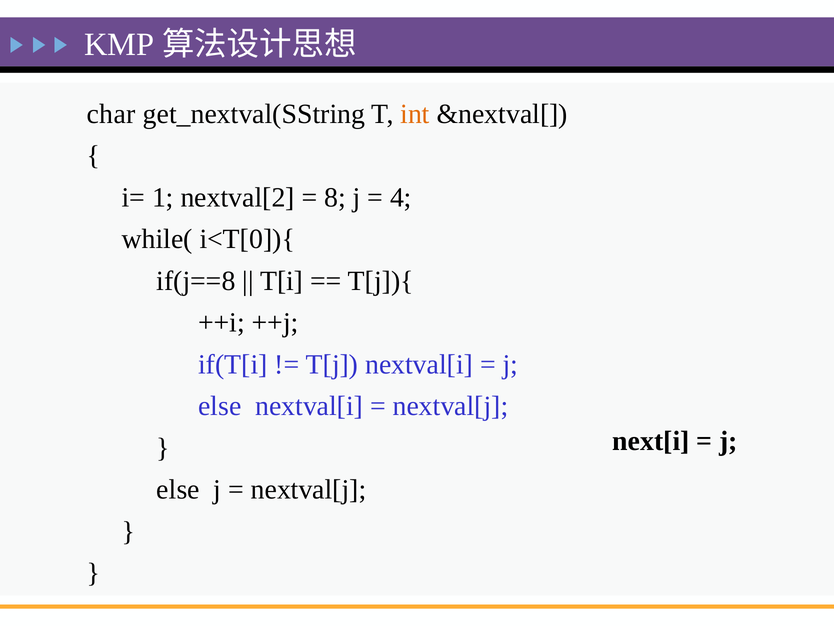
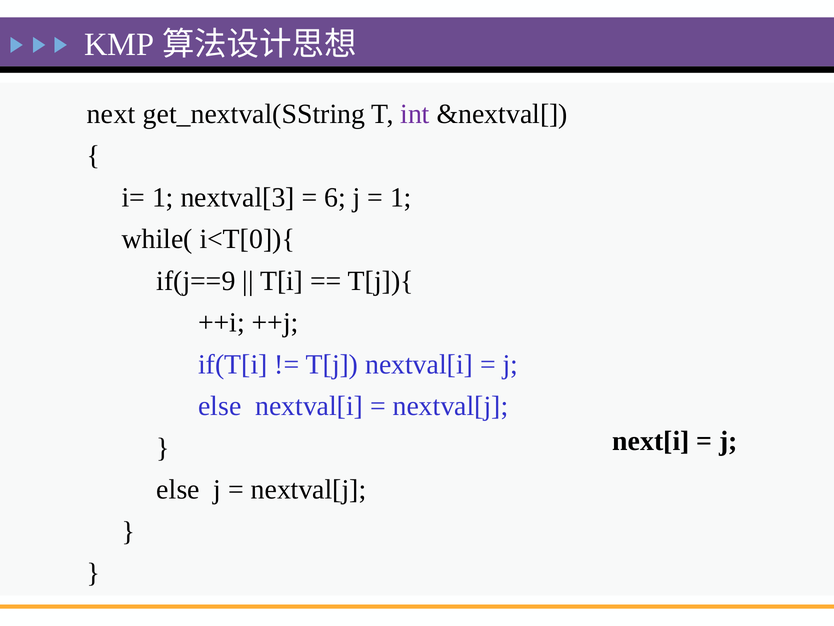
char: char -> next
int colour: orange -> purple
nextval[2: nextval[2 -> nextval[3
8: 8 -> 6
4 at (401, 197): 4 -> 1
if(j==8: if(j==8 -> if(j==9
